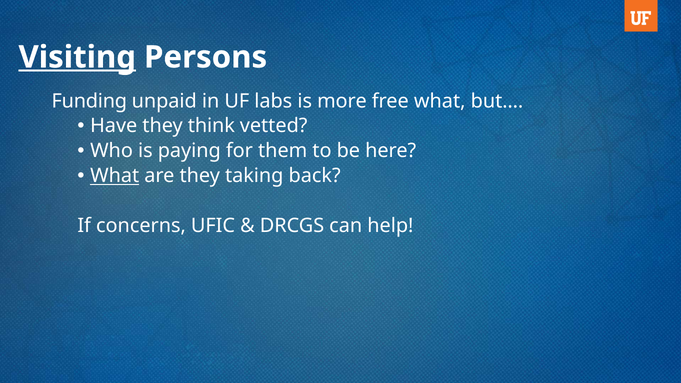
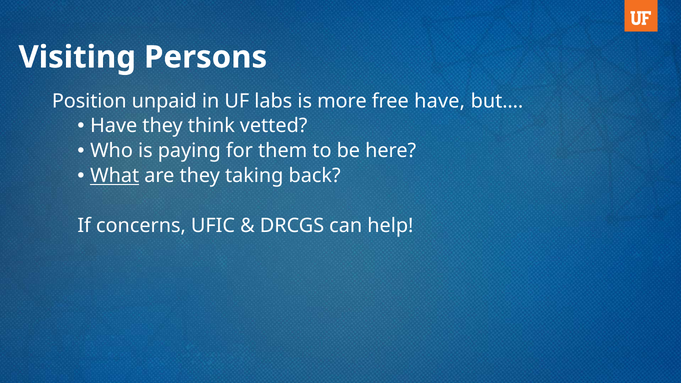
Visiting underline: present -> none
Funding: Funding -> Position
free what: what -> have
